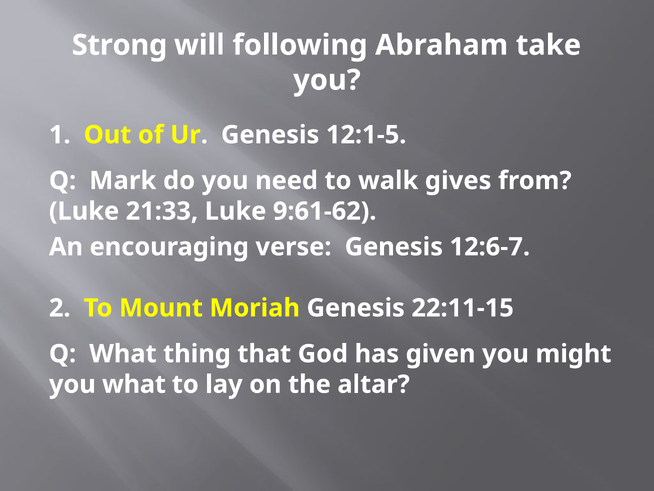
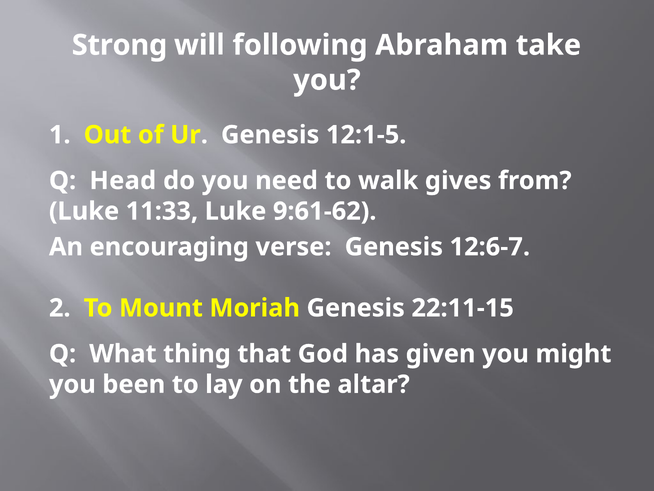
Mark: Mark -> Head
21:33: 21:33 -> 11:33
you what: what -> been
